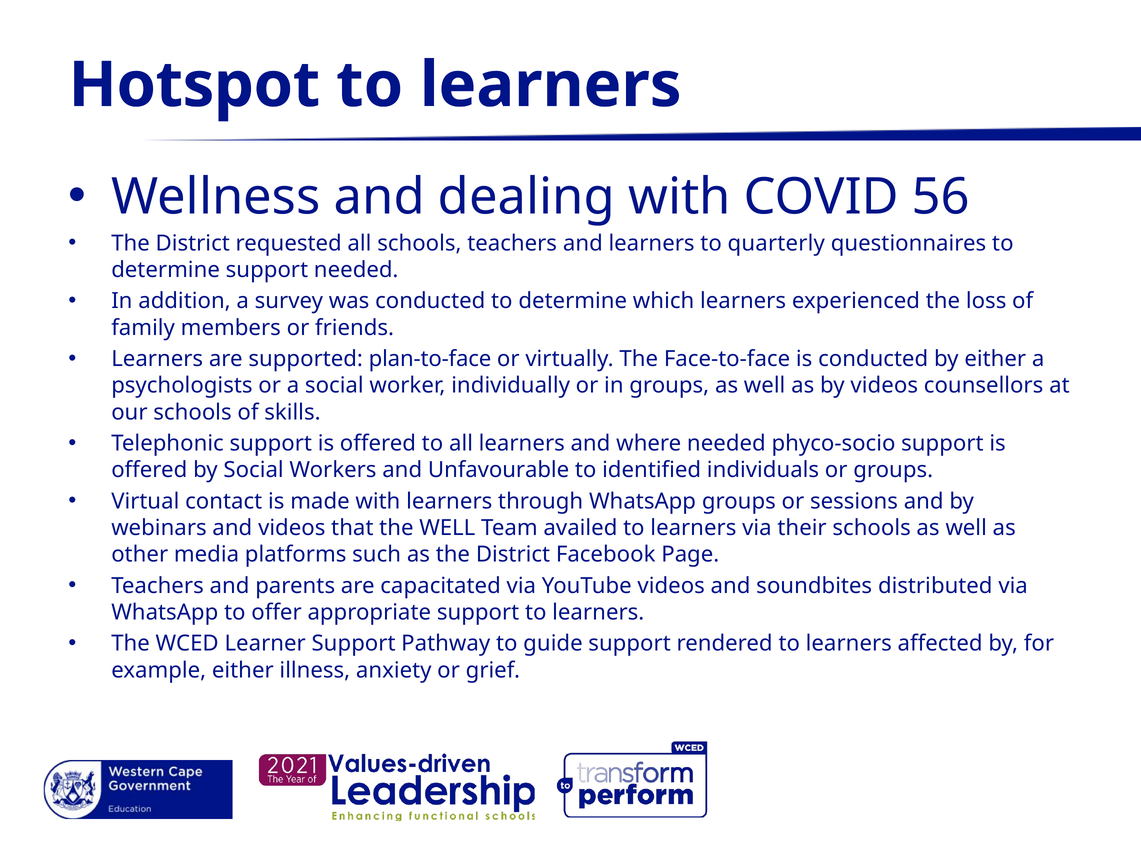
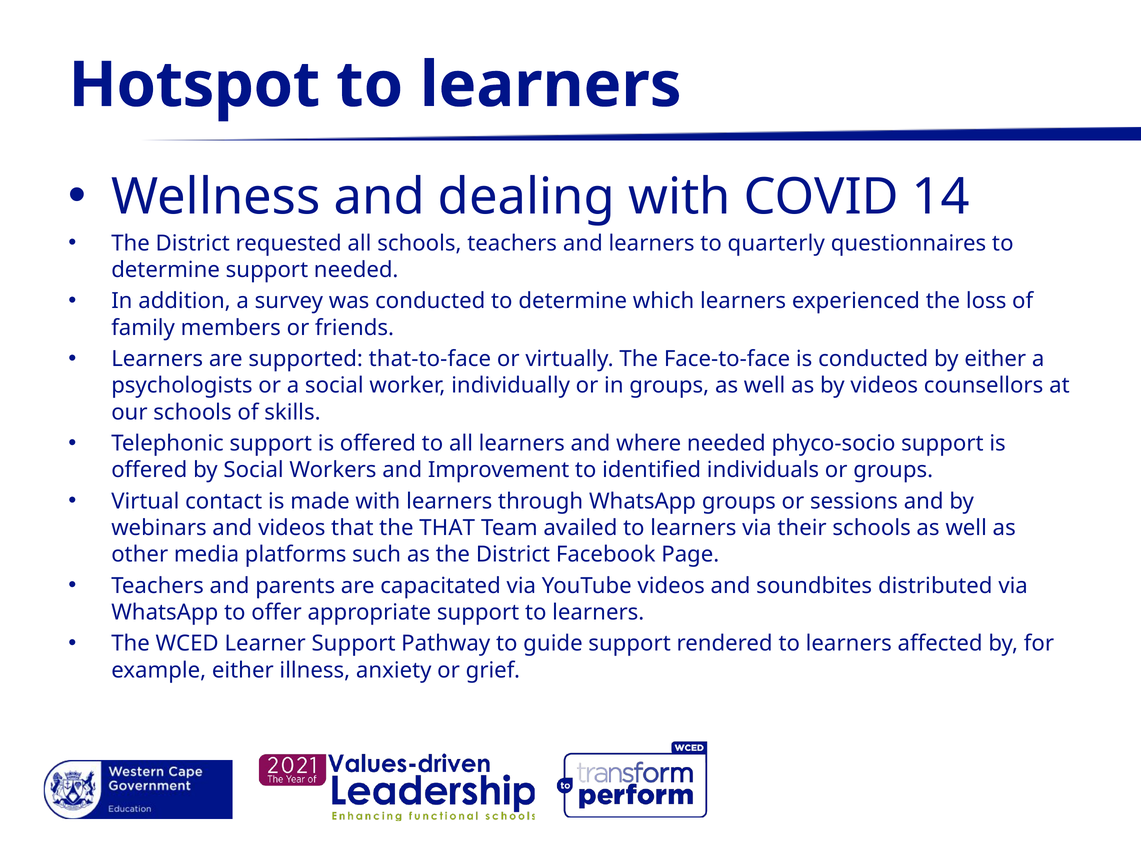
56: 56 -> 14
plan-to-face: plan-to-face -> that-to-face
Unfavourable: Unfavourable -> Improvement
the WELL: WELL -> THAT
